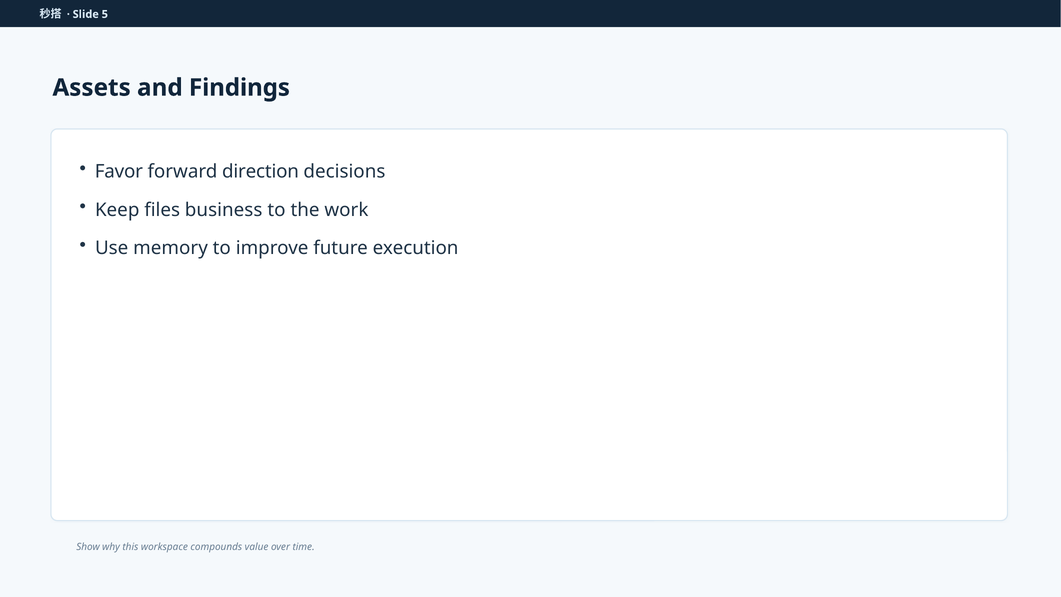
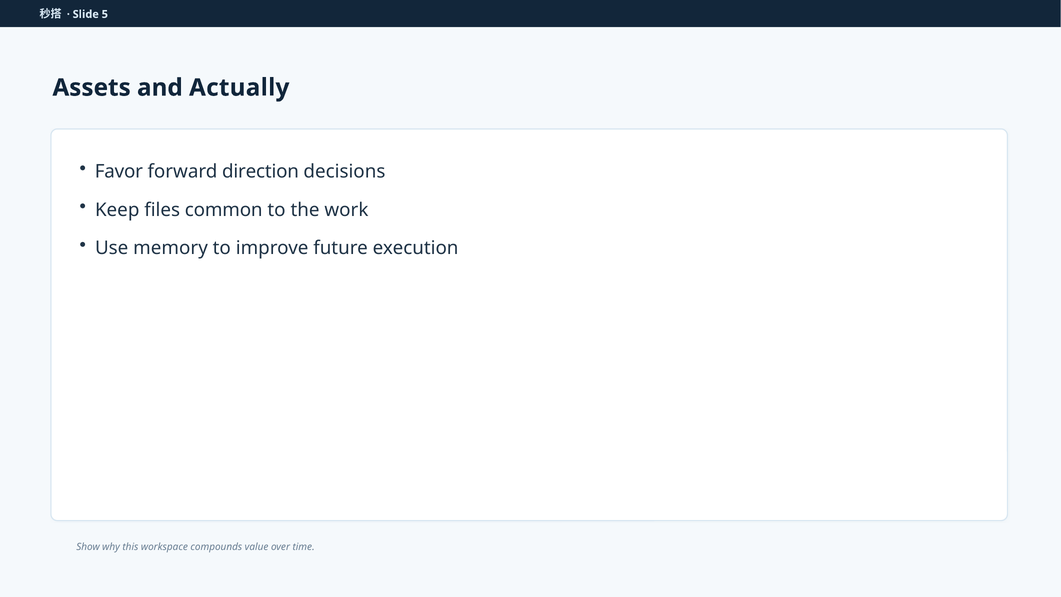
Findings: Findings -> Actually
business: business -> common
